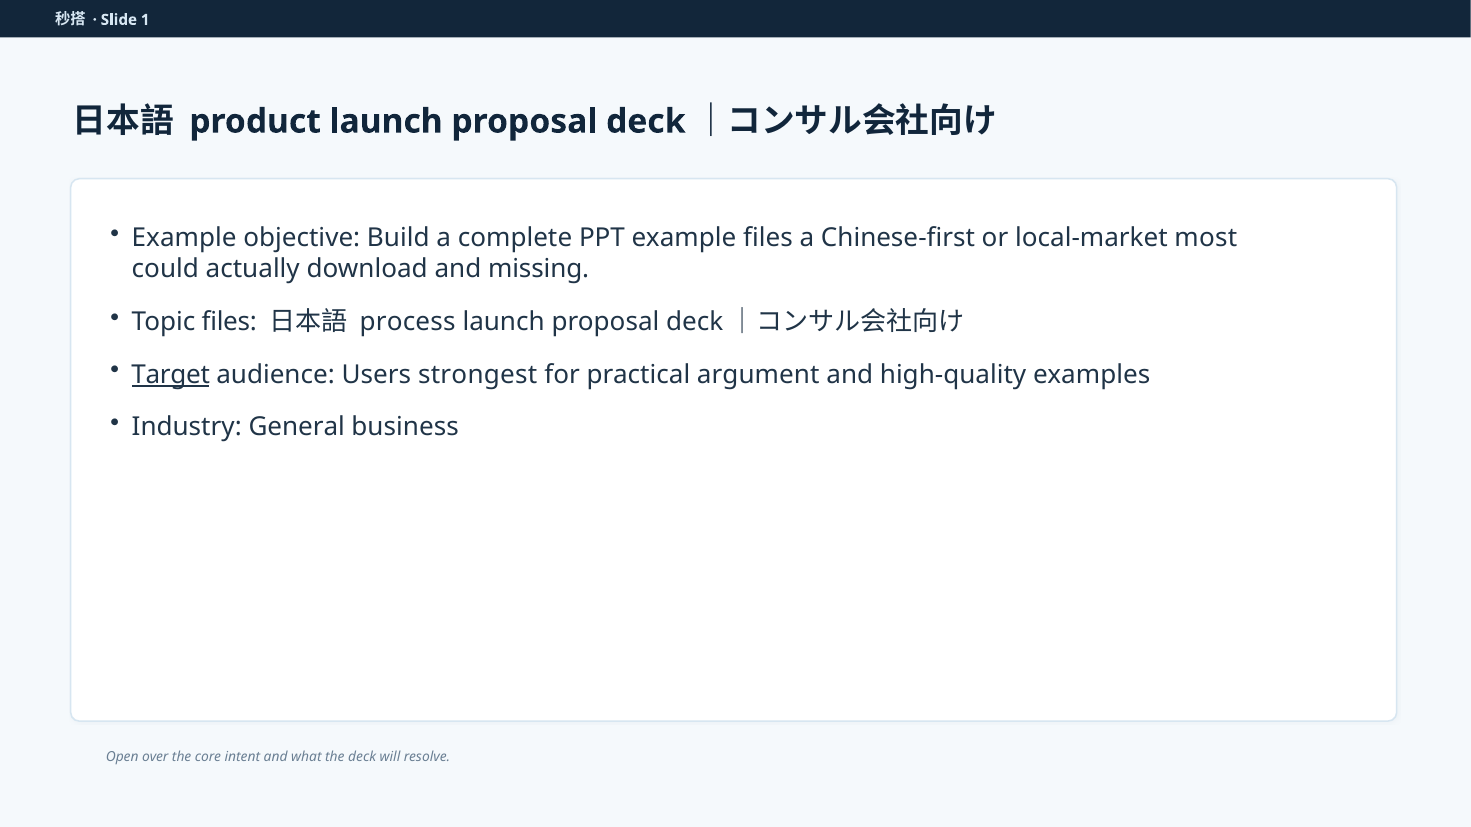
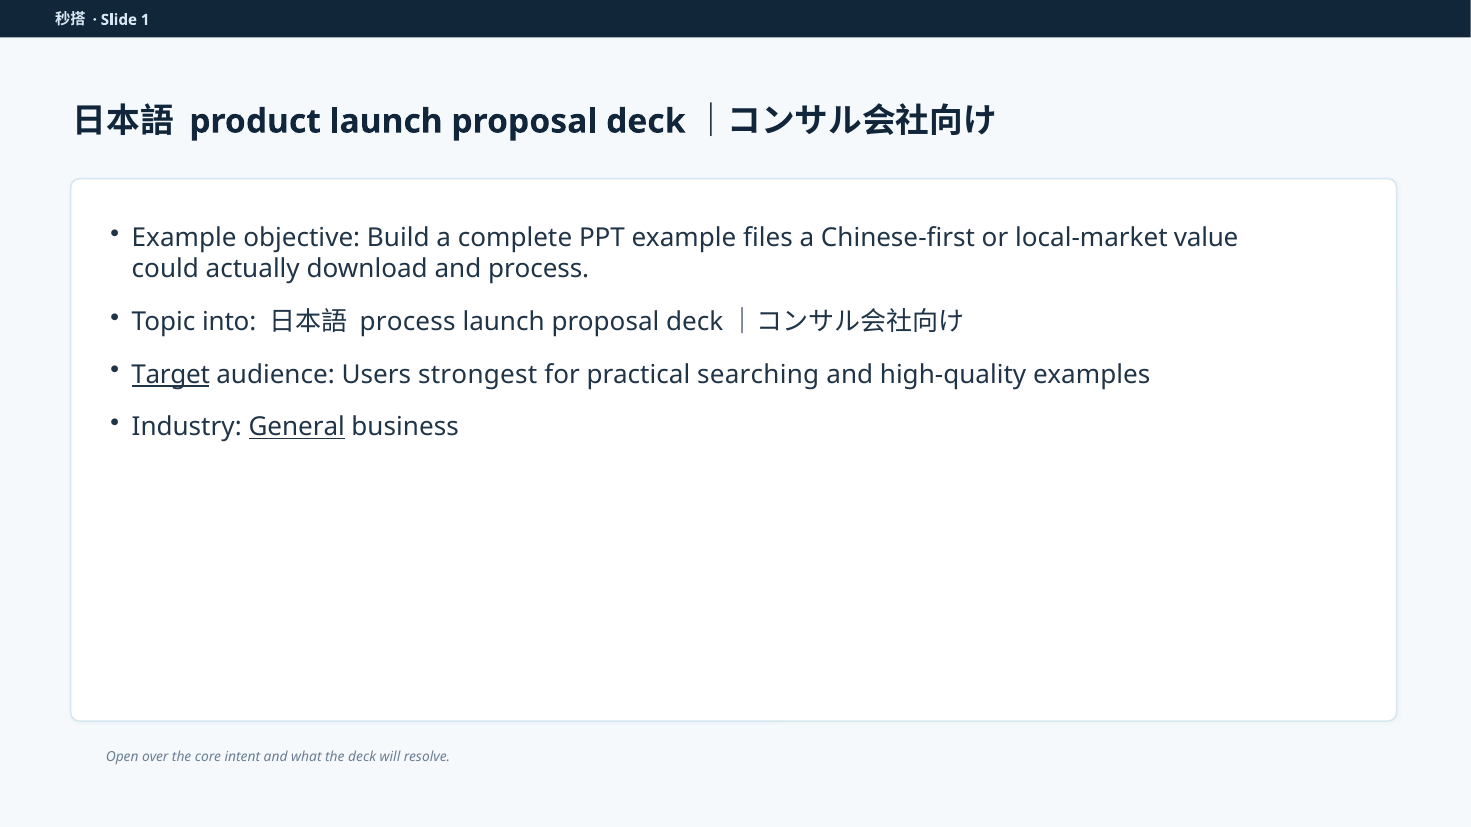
most: most -> value
and missing: missing -> process
Topic files: files -> into
argument: argument -> searching
General underline: none -> present
